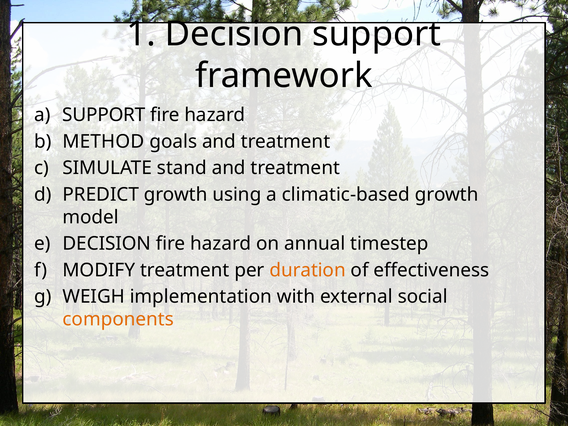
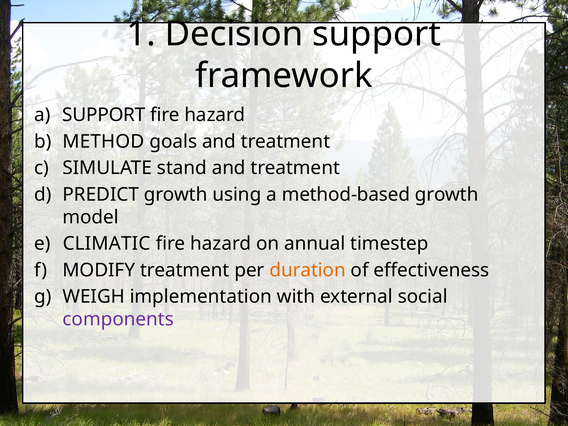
climatic-based: climatic-based -> method-based
DECISION at (107, 244): DECISION -> CLIMATIC
components colour: orange -> purple
